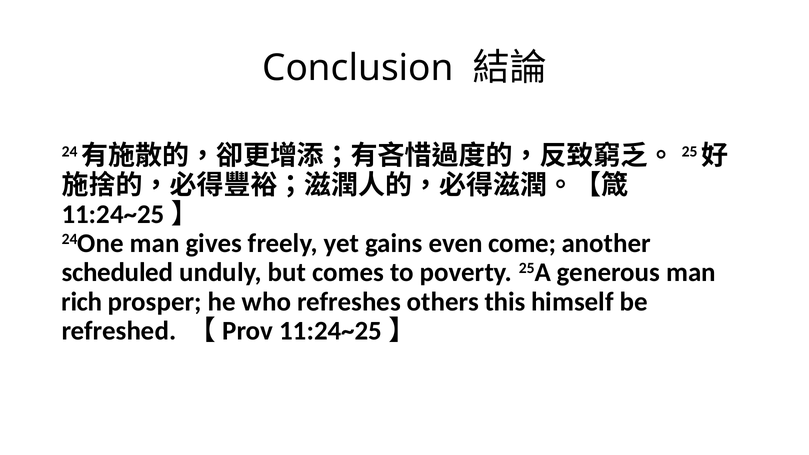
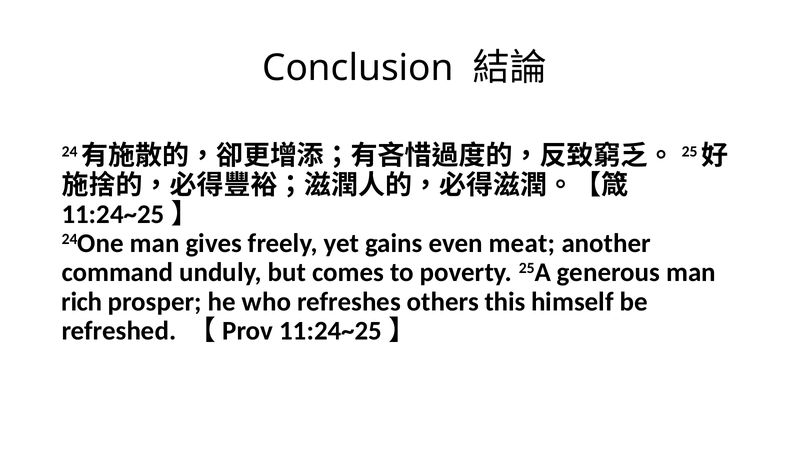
come: come -> meat
scheduled: scheduled -> command
